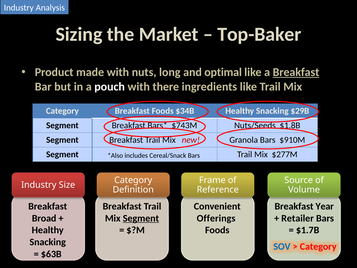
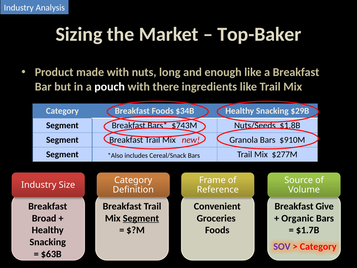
optimal: optimal -> enough
Breakfast at (296, 72) underline: present -> none
Year: Year -> Give
Offerings: Offerings -> Groceries
Retailer: Retailer -> Organic
SOV colour: blue -> purple
